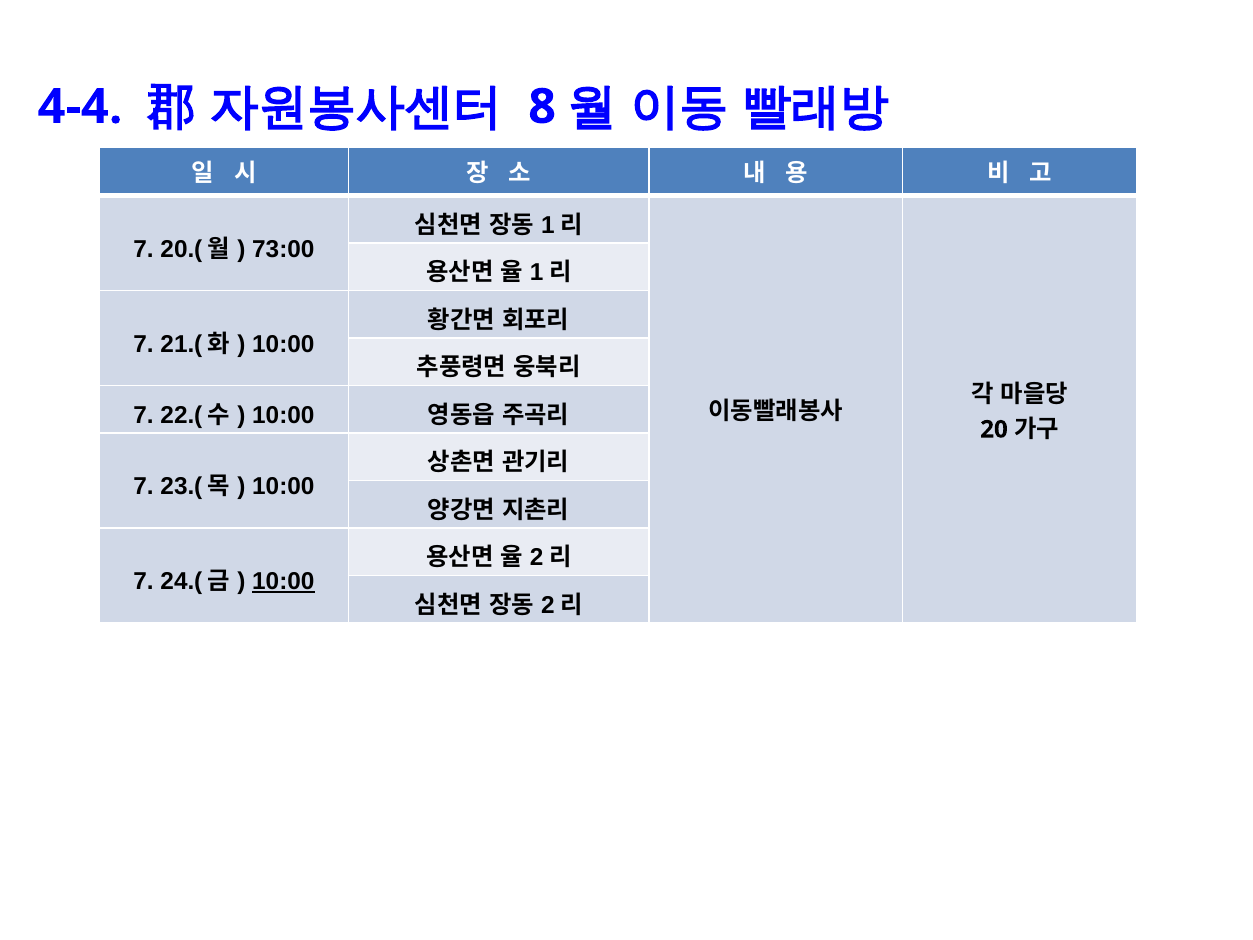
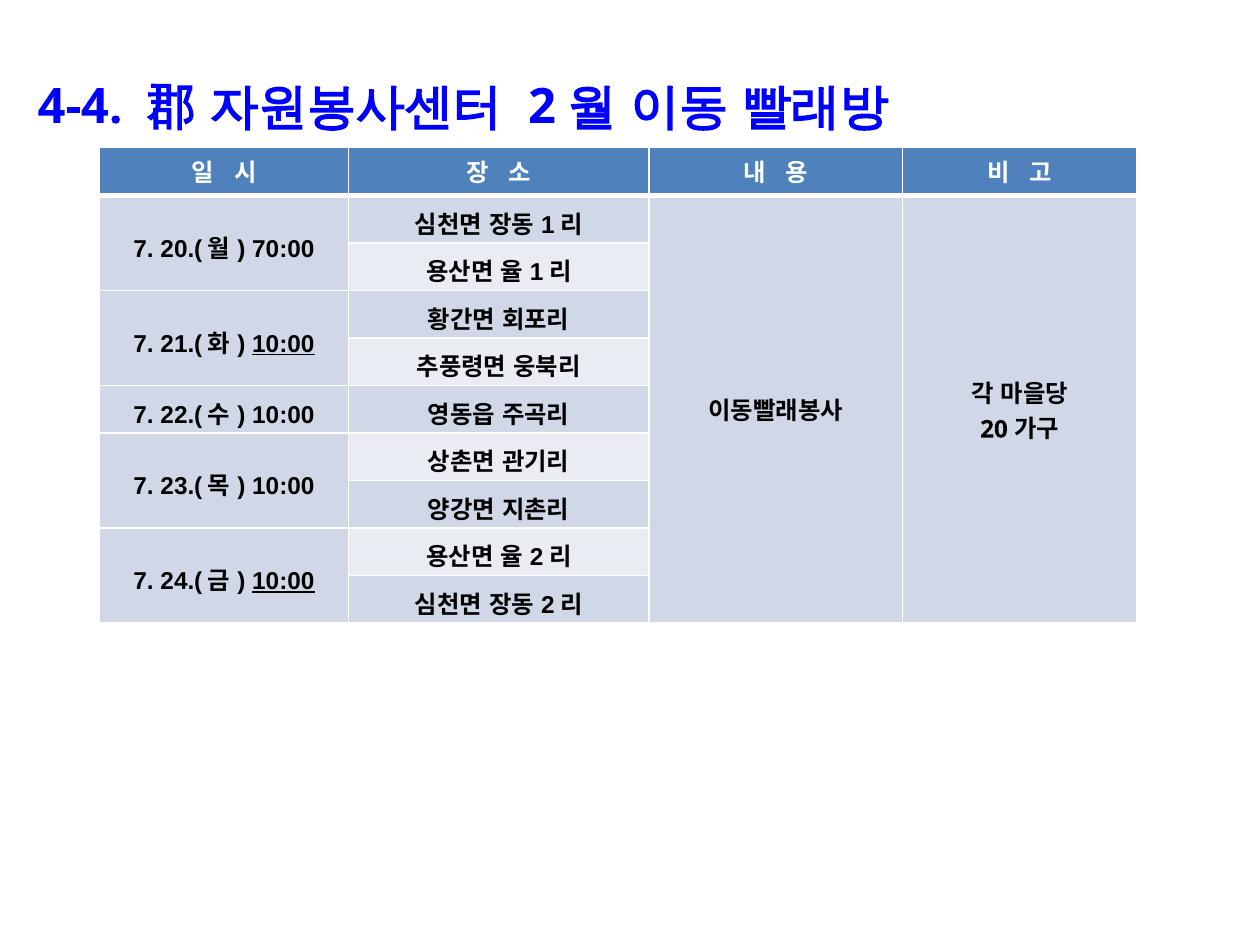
8: 8 -> 2
73:00: 73:00 -> 70:00
10:00 at (283, 344) underline: none -> present
